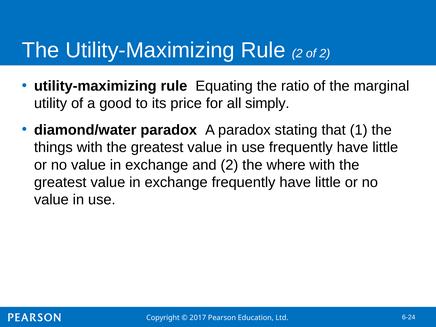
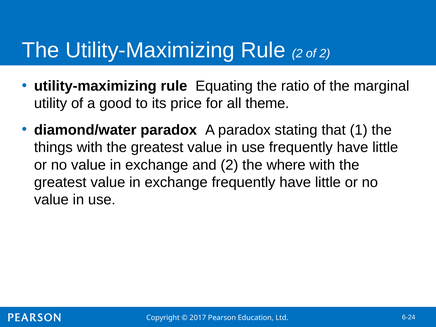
simply: simply -> theme
